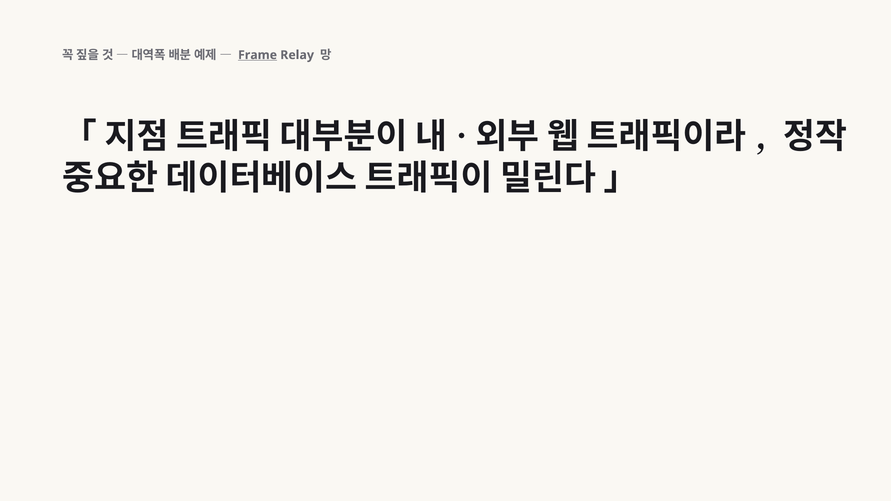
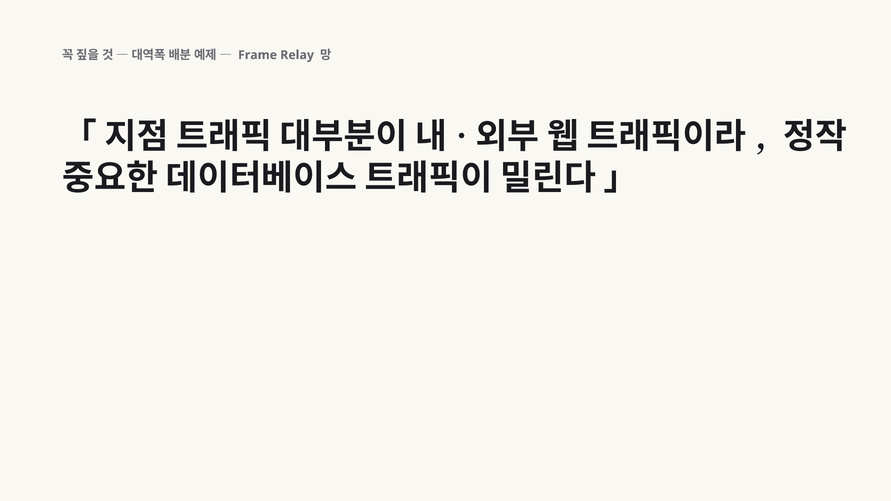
Frame underline: present -> none
